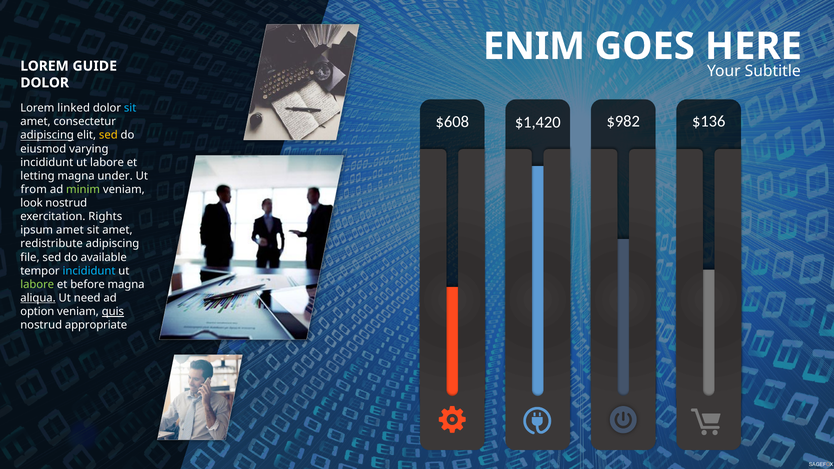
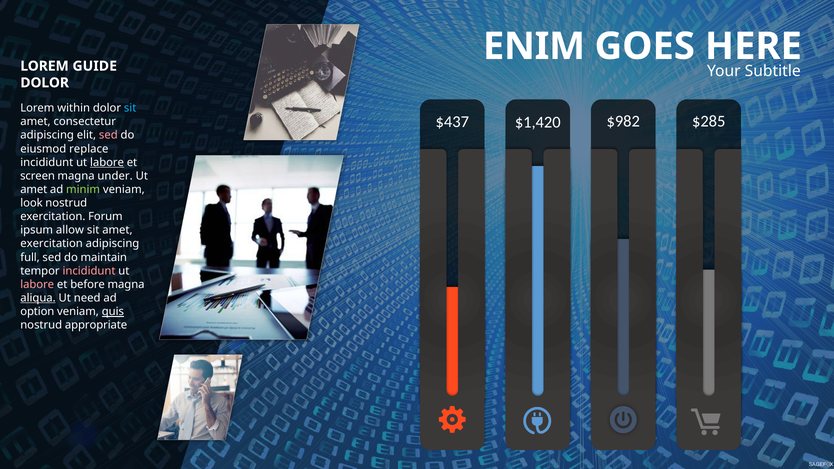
linked: linked -> within
$608: $608 -> $437
$136: $136 -> $285
adipiscing at (47, 135) underline: present -> none
sed at (108, 135) colour: yellow -> pink
varying: varying -> replace
labore at (107, 162) underline: none -> present
letting: letting -> screen
from at (34, 190): from -> amet
Rights: Rights -> Forum
ipsum amet: amet -> allow
redistribute at (52, 244): redistribute -> exercitation
file: file -> full
available: available -> maintain
incididunt at (89, 271) colour: light blue -> pink
labore at (37, 285) colour: light green -> pink
